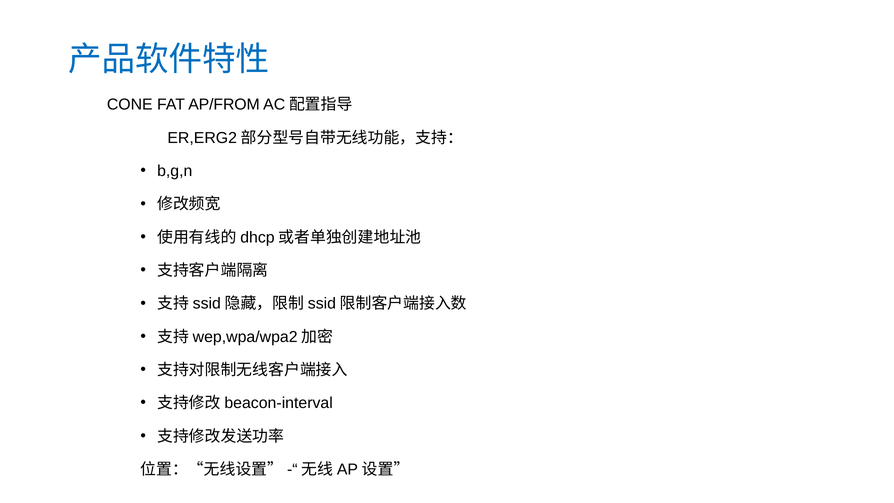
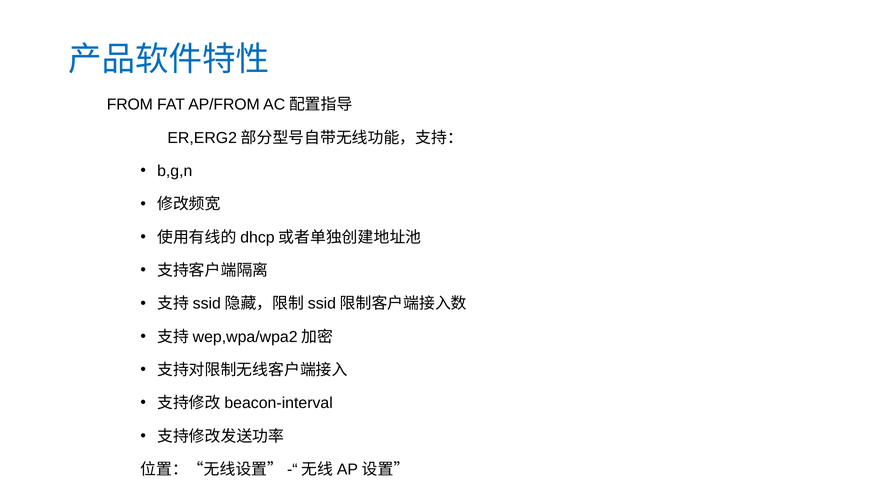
CONE: CONE -> FROM
